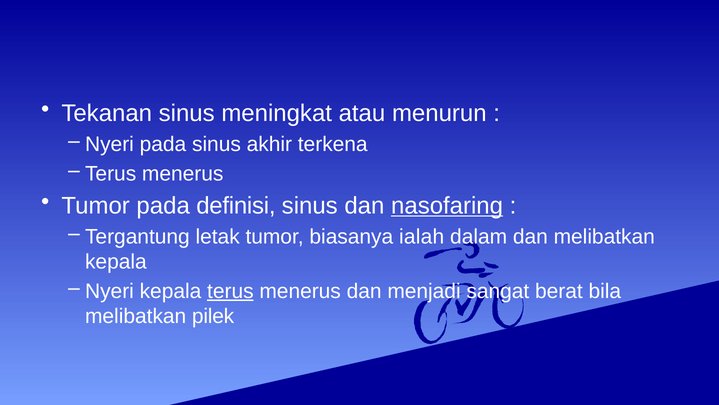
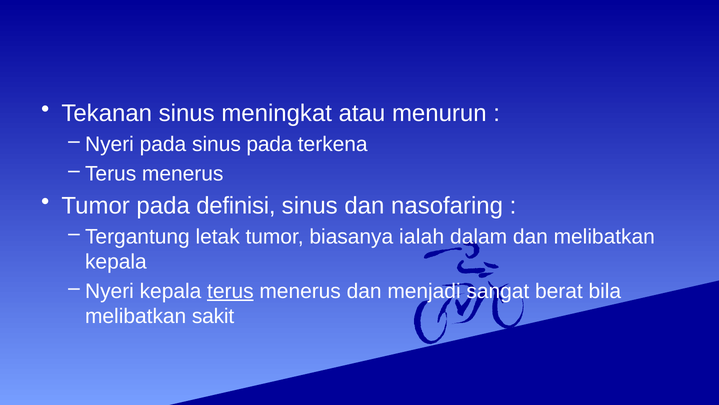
sinus akhir: akhir -> pada
nasofaring underline: present -> none
pilek: pilek -> sakit
